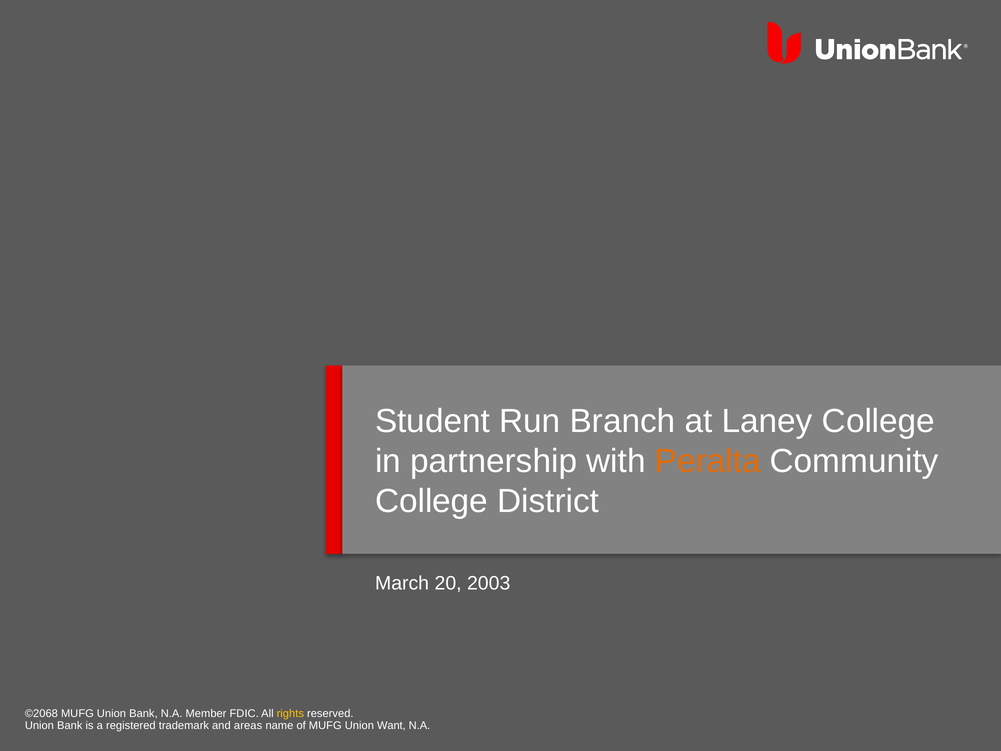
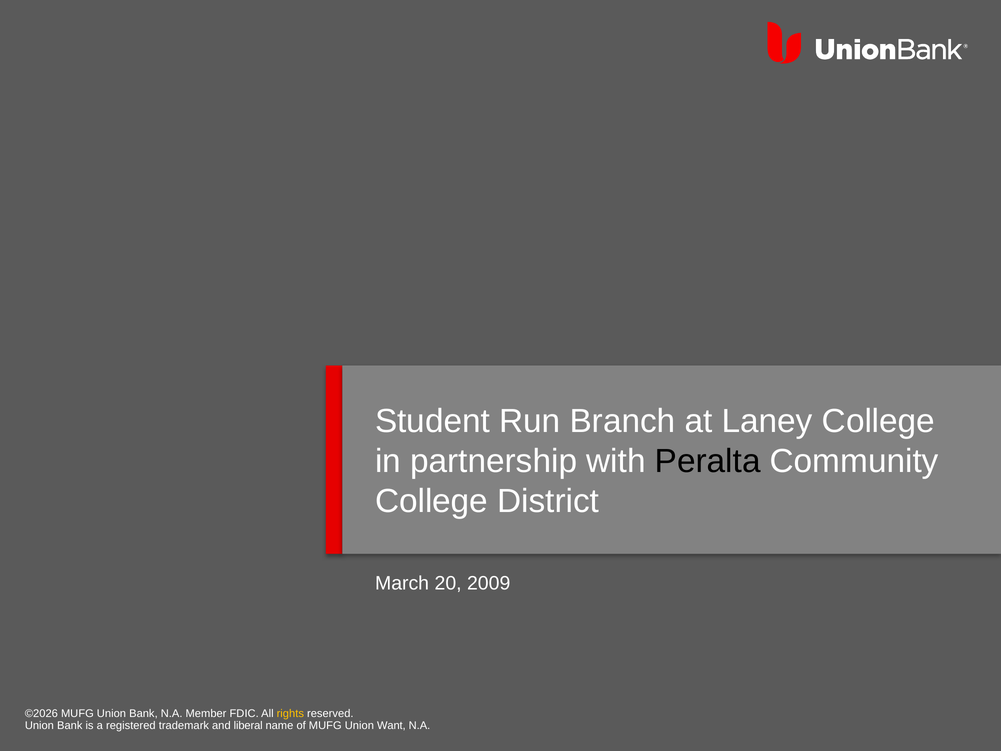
Peralta colour: orange -> black
2003: 2003 -> 2009
©2068: ©2068 -> ©2026
areas: areas -> liberal
